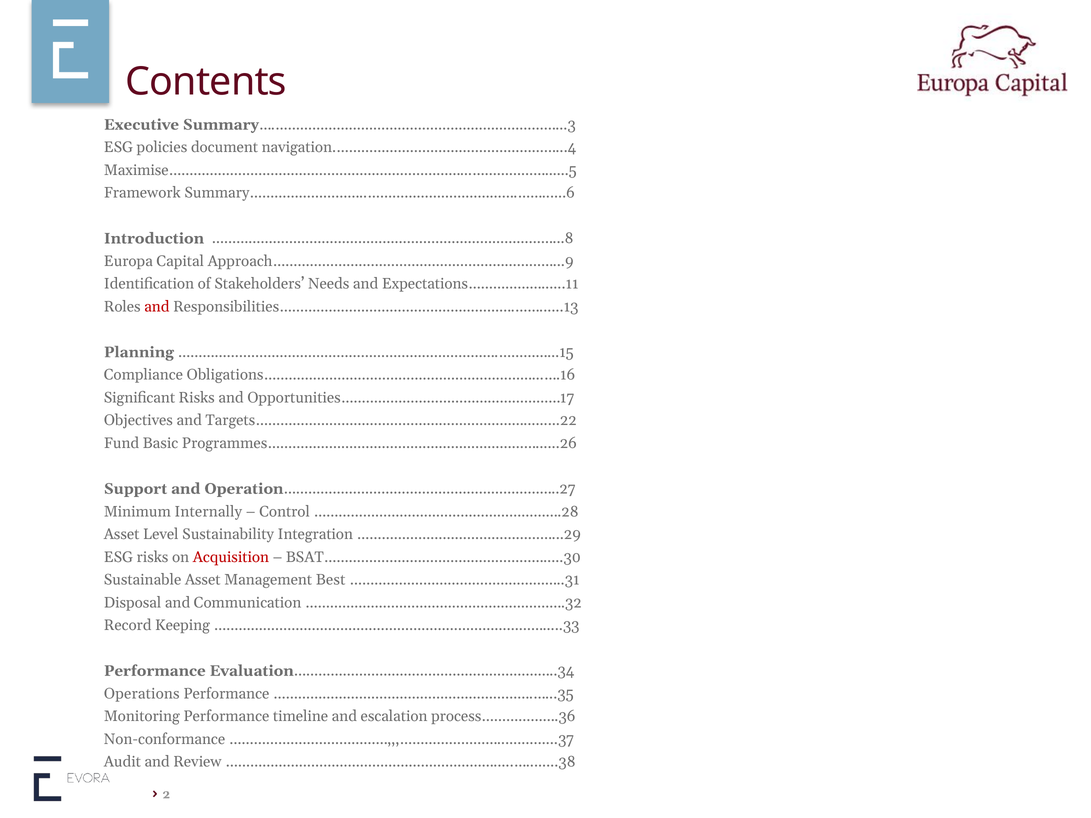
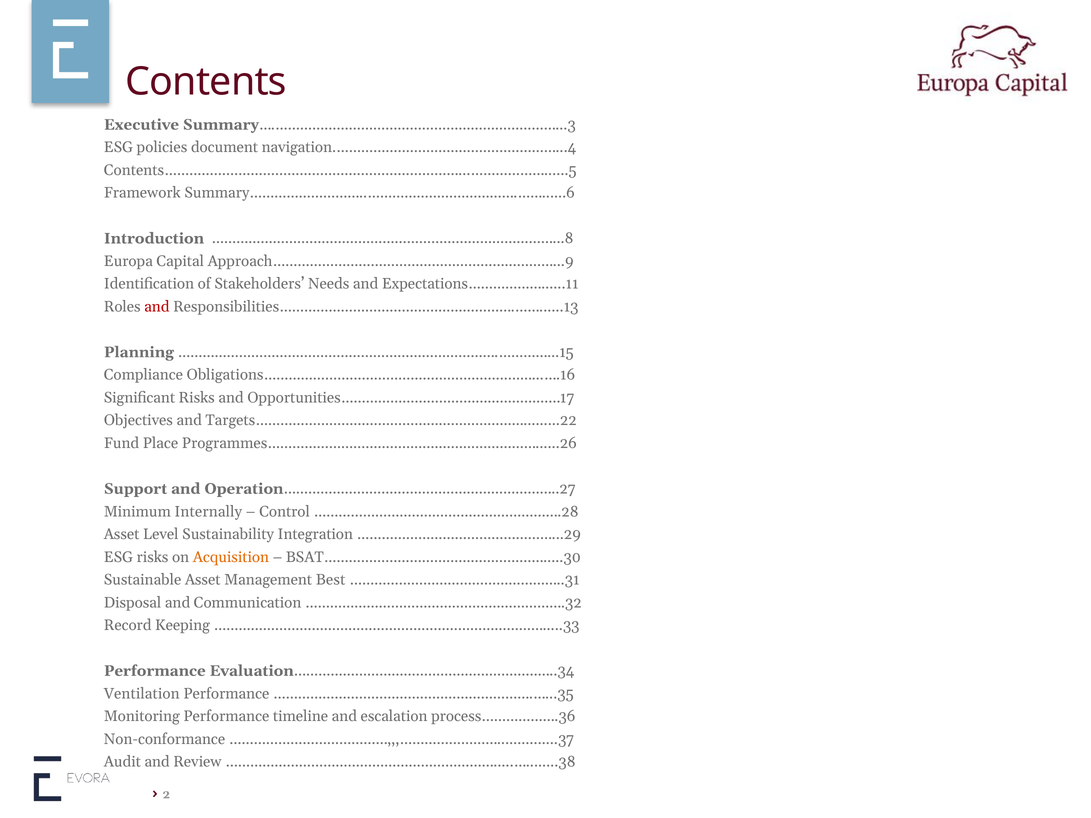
Maximise………………………………………………………………...………………......5: Maximise………………………………………………………………...………………......5 -> Contents………………………………………………………………...………………......5
Basic: Basic -> Place
Acquisition colour: red -> orange
Operations: Operations -> Ventilation
